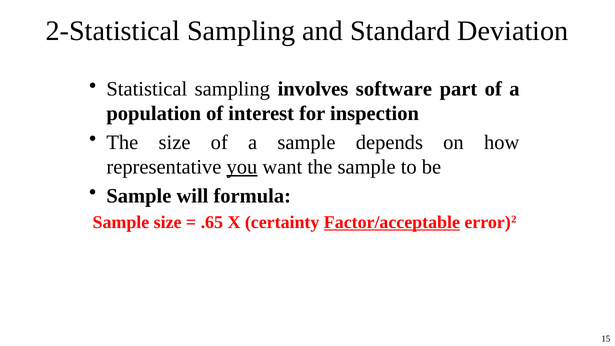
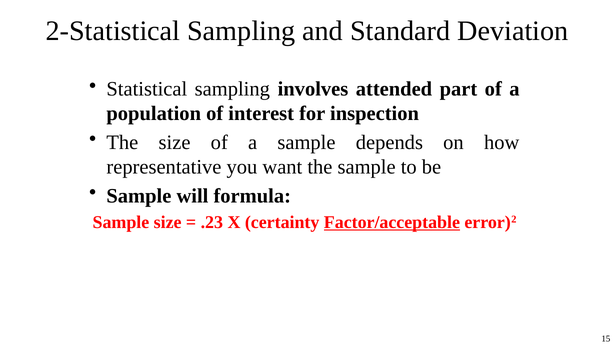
software: software -> attended
you underline: present -> none
.65: .65 -> .23
